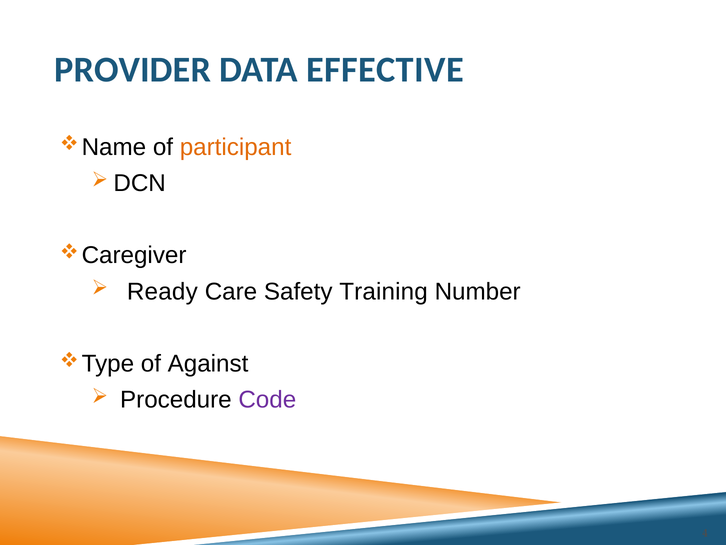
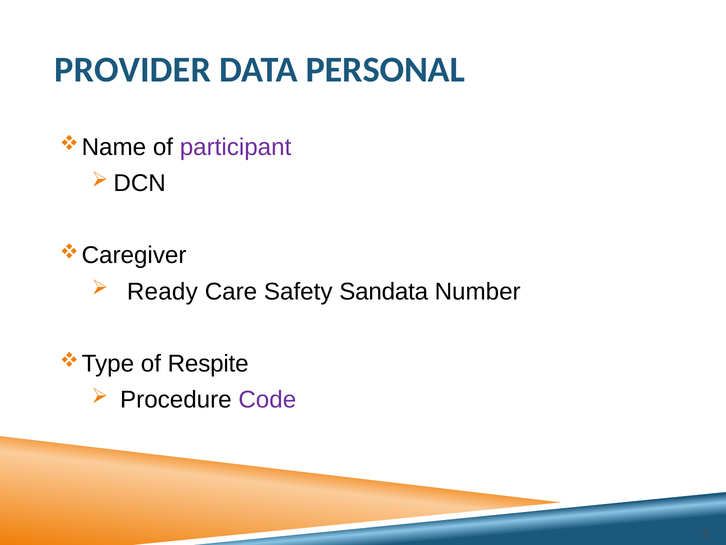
EFFECTIVE: EFFECTIVE -> PERSONAL
participant colour: orange -> purple
Training: Training -> Sandata
Against: Against -> Respite
